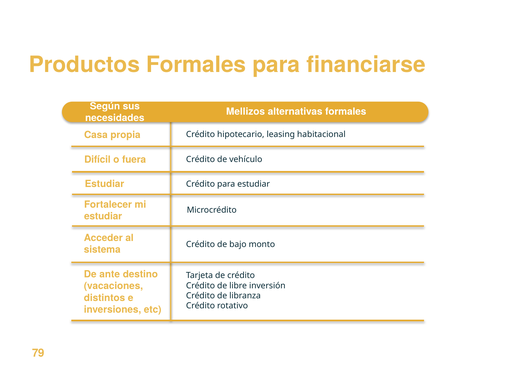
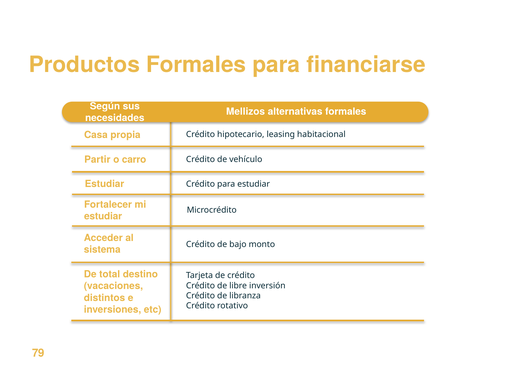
Difícil: Difícil -> Partir
fuera: fuera -> carro
ante: ante -> total
